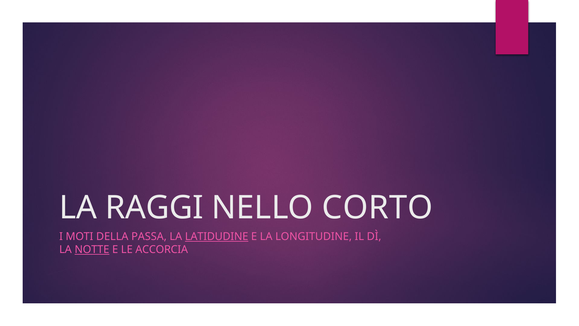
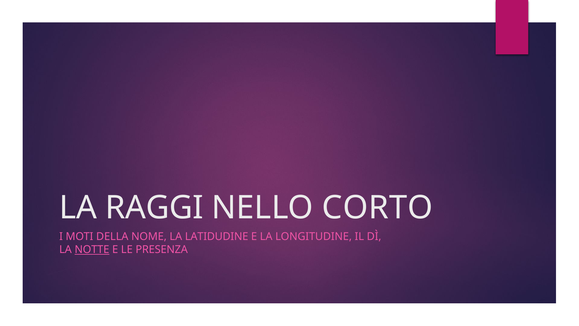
PASSA: PASSA -> NOME
LATIDUDINE underline: present -> none
ACCORCIA: ACCORCIA -> PRESENZA
